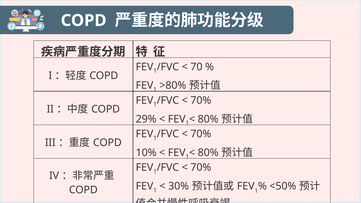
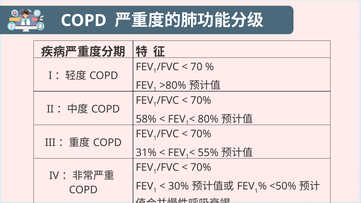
29%: 29% -> 58%
10%: 10% -> 31%
80% at (208, 153): 80% -> 55%
